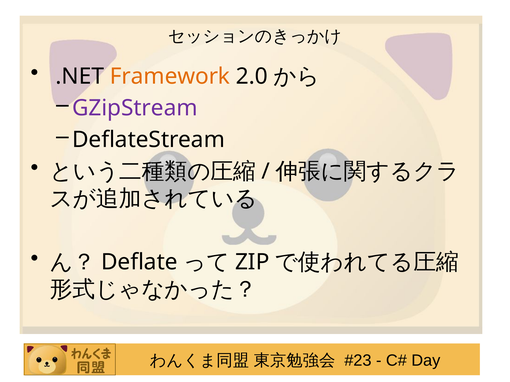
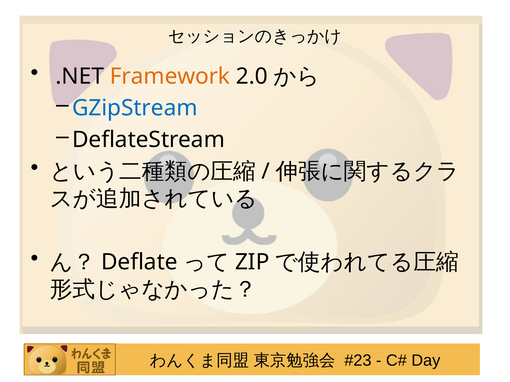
GZipStream colour: purple -> blue
